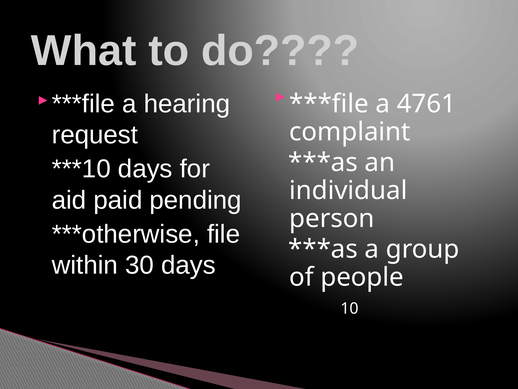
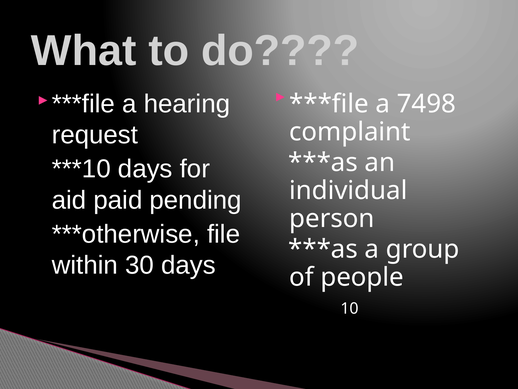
4761: 4761 -> 7498
